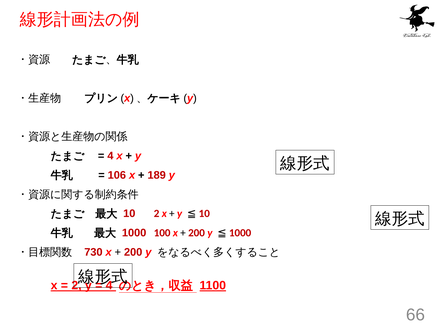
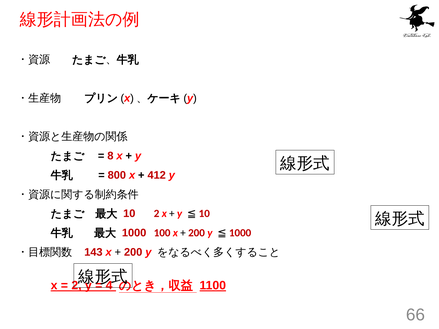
4 at (110, 156): 4 -> 8
106: 106 -> 800
189: 189 -> 412
730: 730 -> 143
